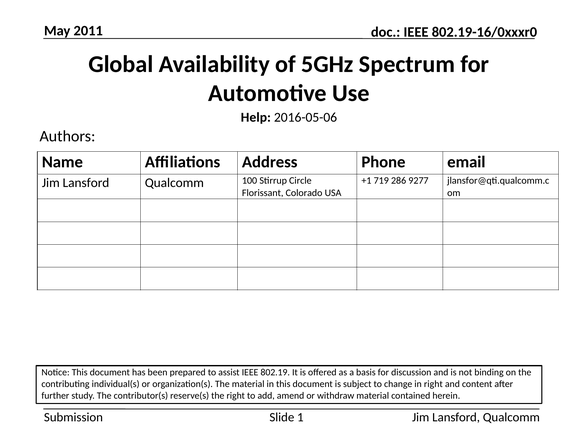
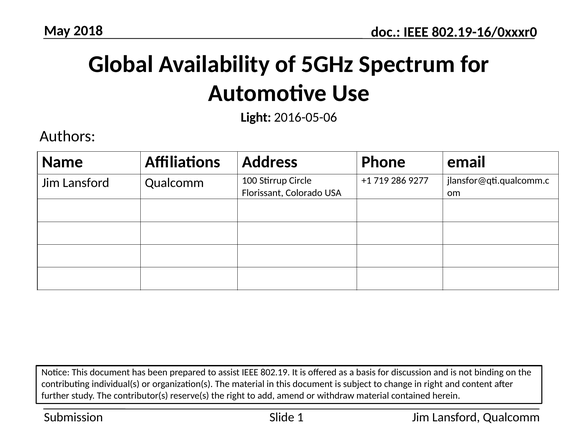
2011: 2011 -> 2018
Help: Help -> Light
